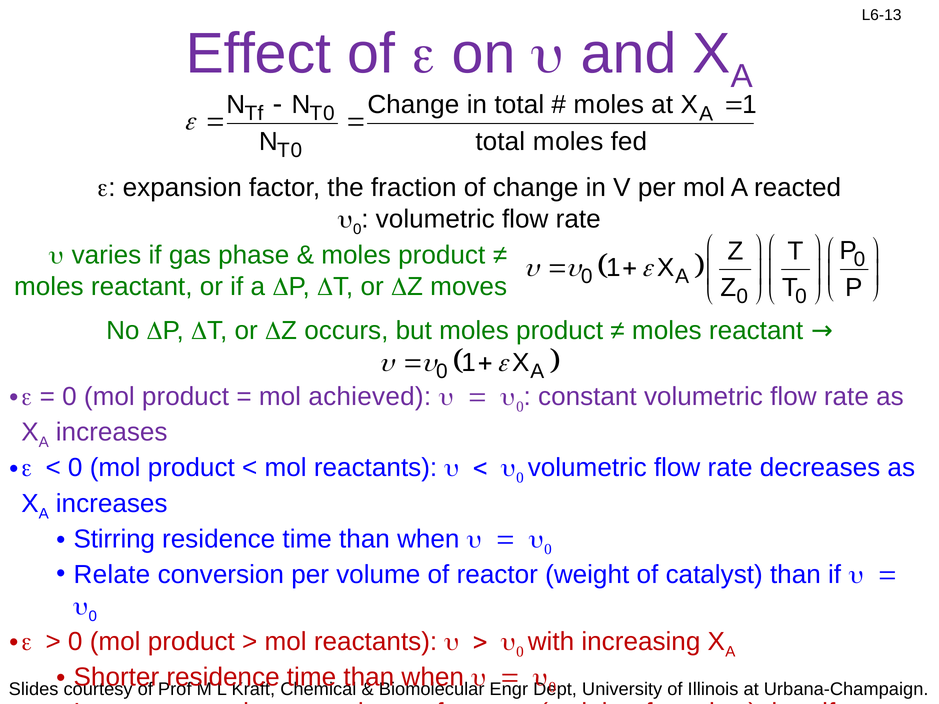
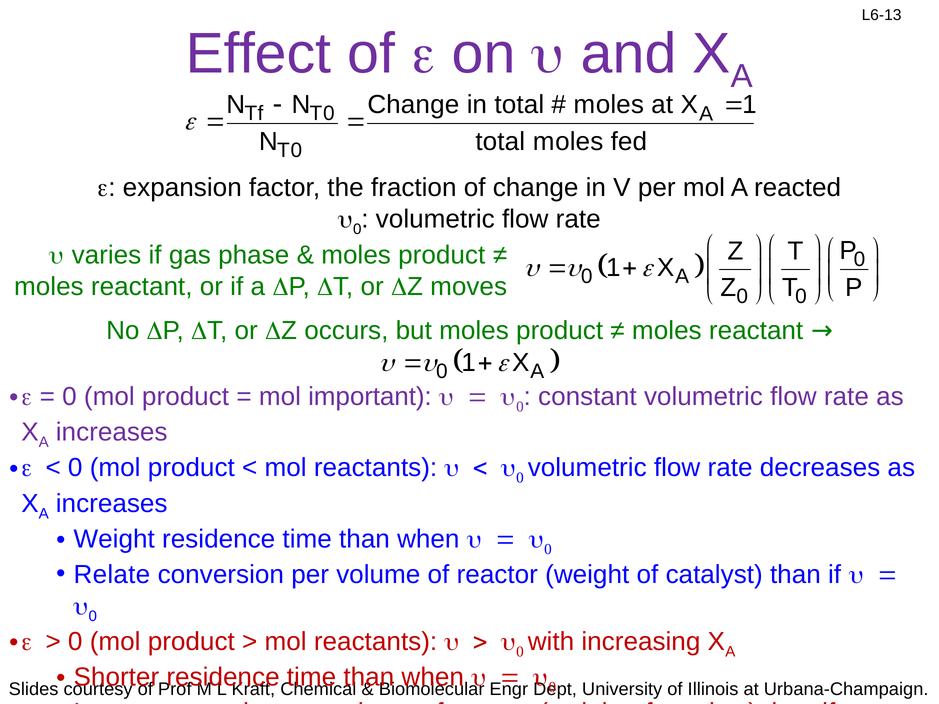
achieved: achieved -> important
Stirring at (114, 539): Stirring -> Weight
